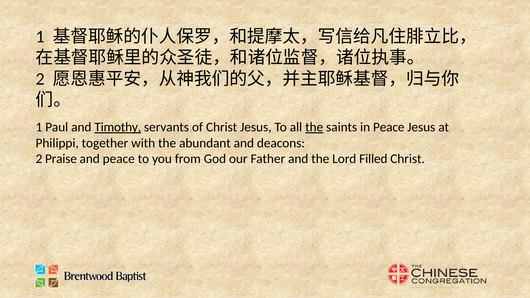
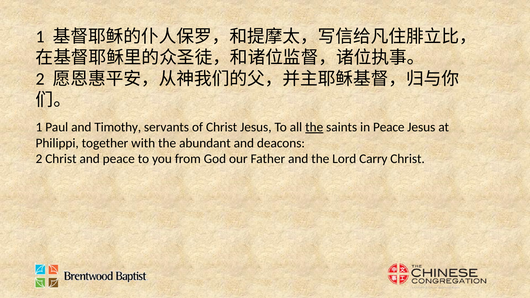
Timothy underline: present -> none
2 Praise: Praise -> Christ
Filled: Filled -> Carry
